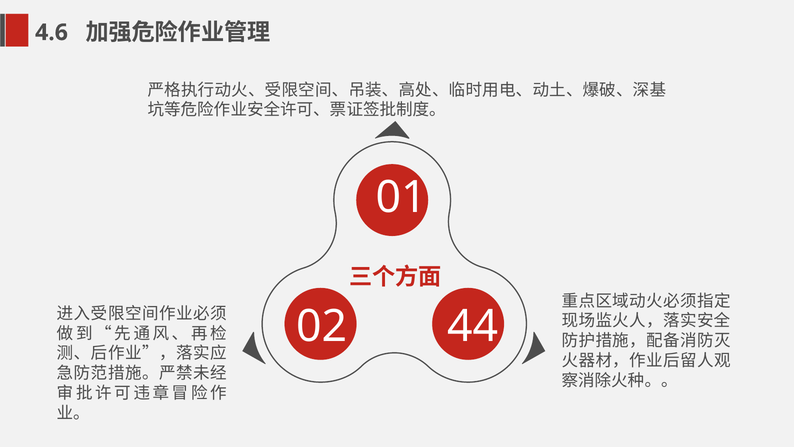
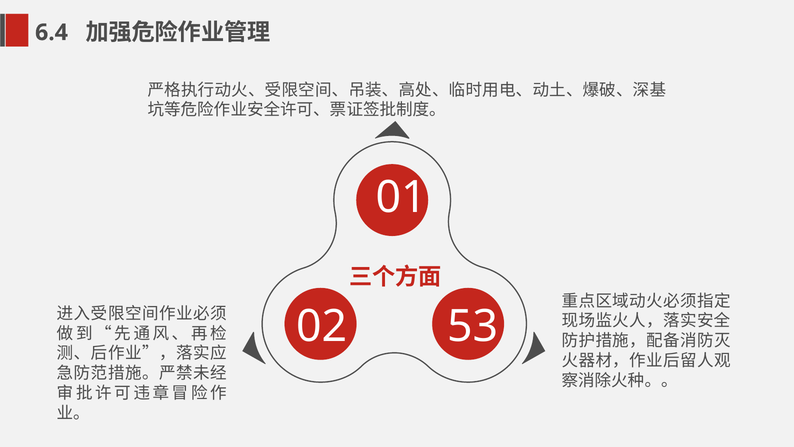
4.6: 4.6 -> 6.4
44: 44 -> 53
